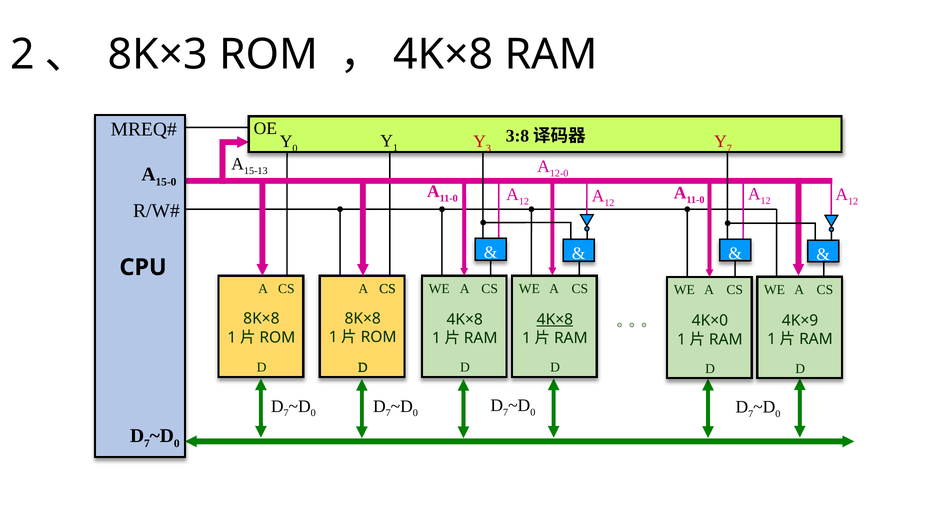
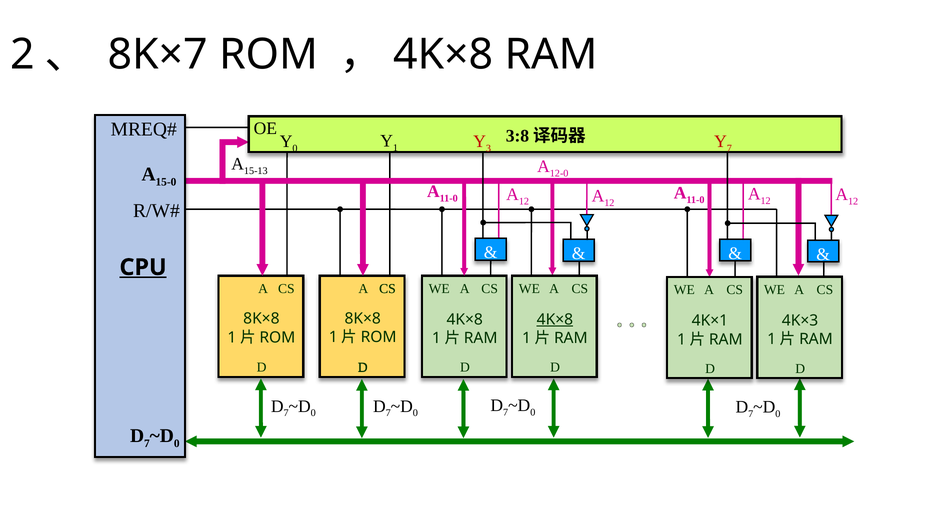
8K×3: 8K×3 -> 8K×7
CPU underline: none -> present
4K×9: 4K×9 -> 4K×3
4K×0: 4K×0 -> 4K×1
